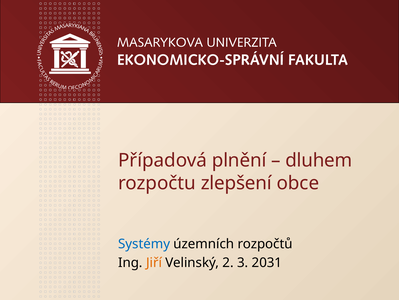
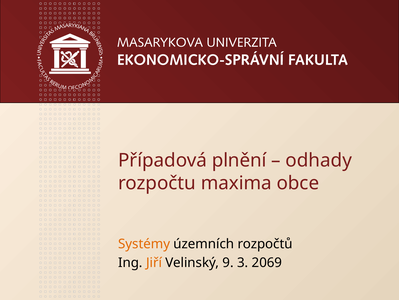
dluhem: dluhem -> odhady
zlepšení: zlepšení -> maxima
Systémy colour: blue -> orange
2: 2 -> 9
2031: 2031 -> 2069
